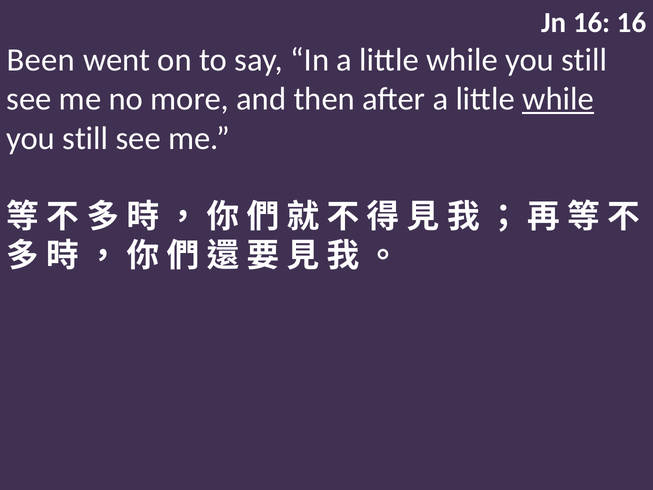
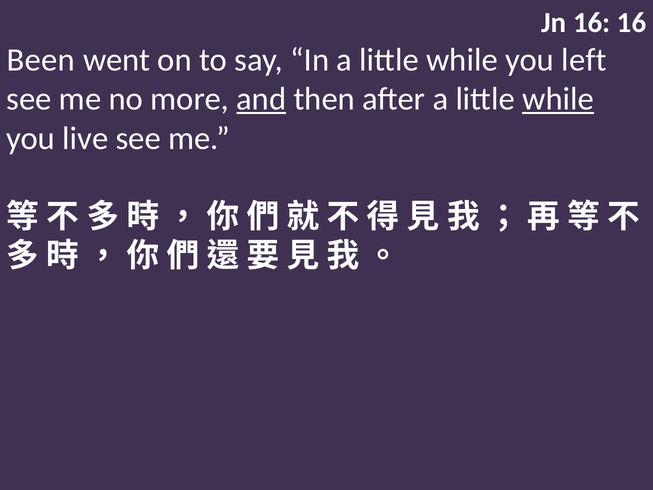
still at (584, 60): still -> left
and underline: none -> present
still at (85, 138): still -> live
